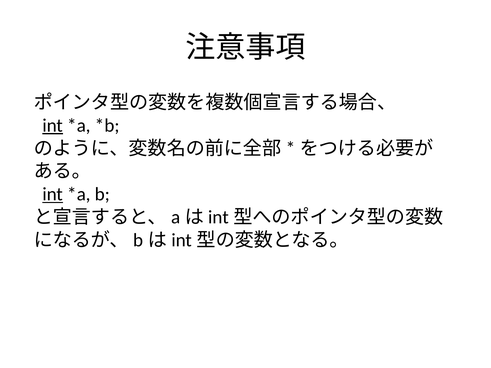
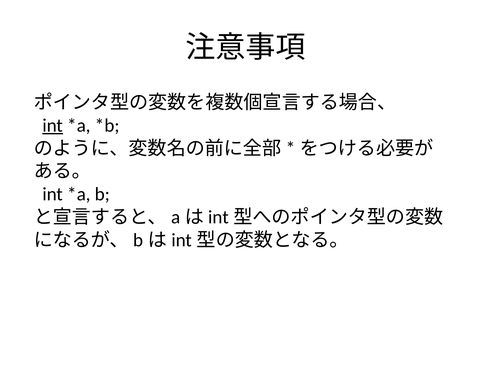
int at (53, 194) underline: present -> none
